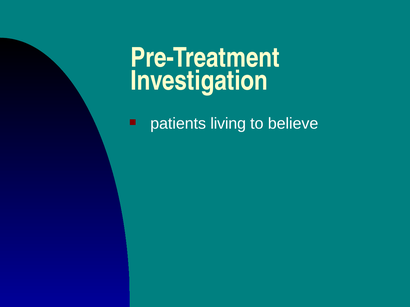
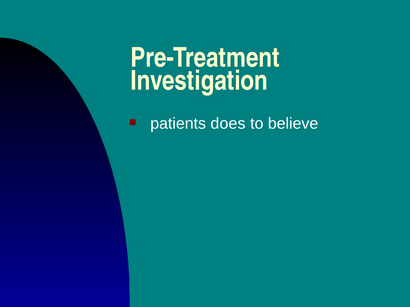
living: living -> does
